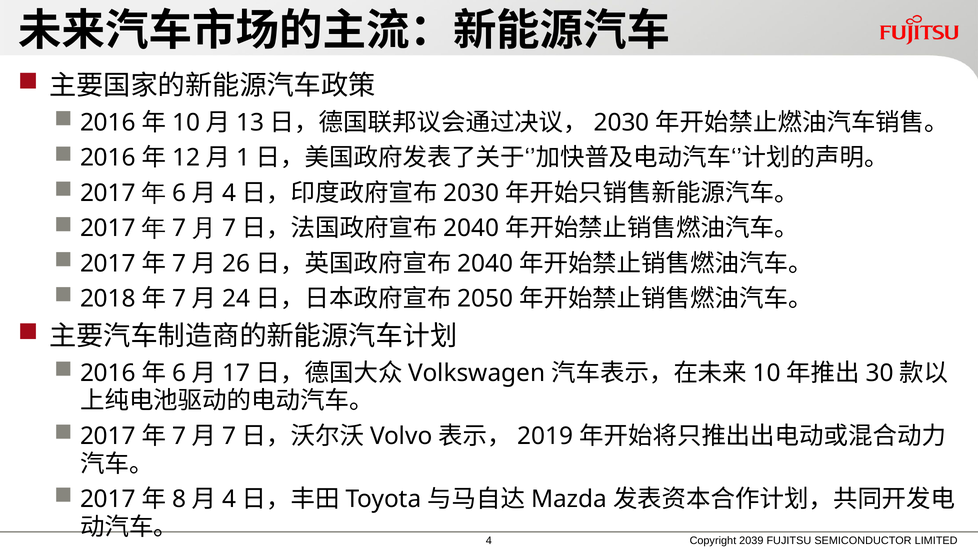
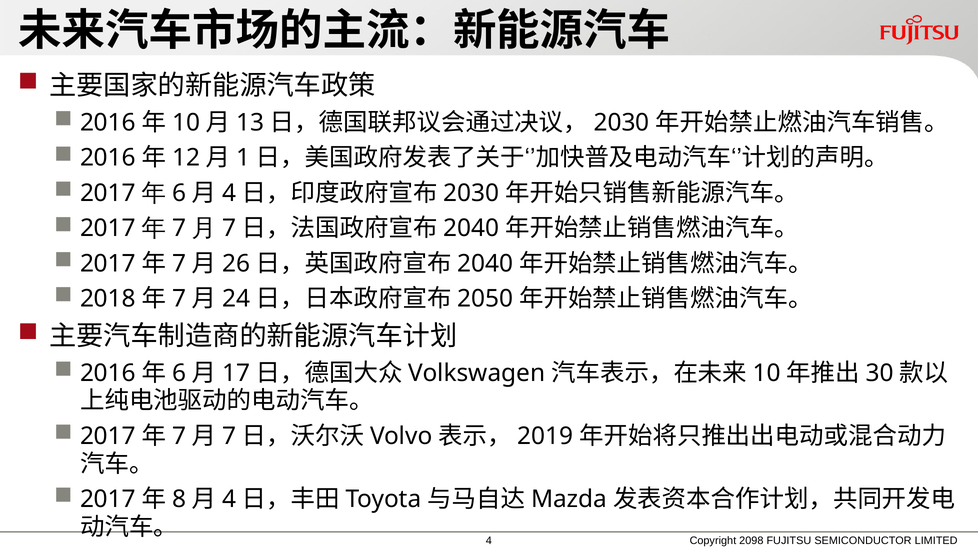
2039: 2039 -> 2098
